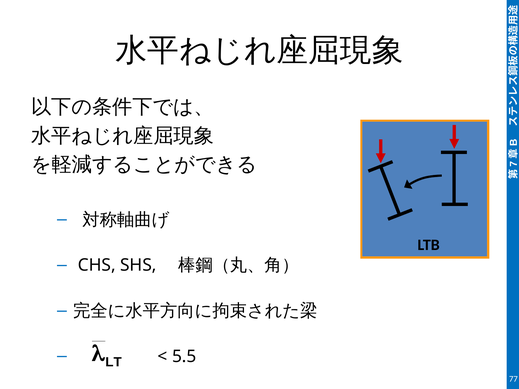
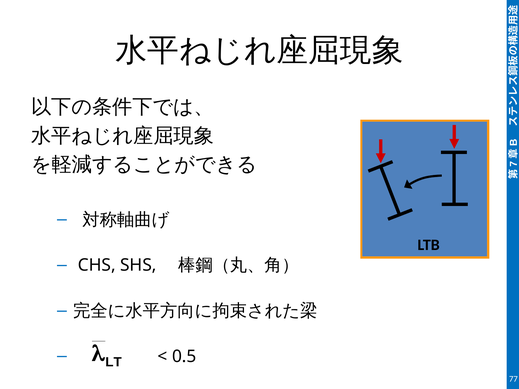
5.5: 5.5 -> 0.5
